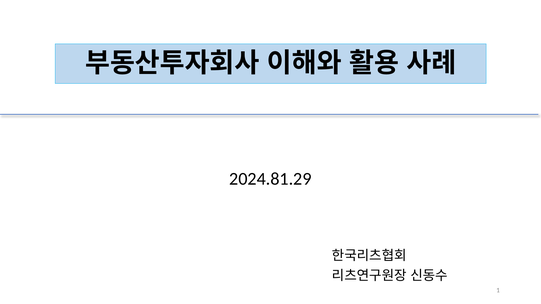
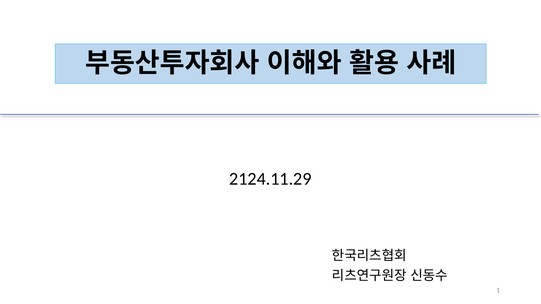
2024.81.29: 2024.81.29 -> 2124.11.29
